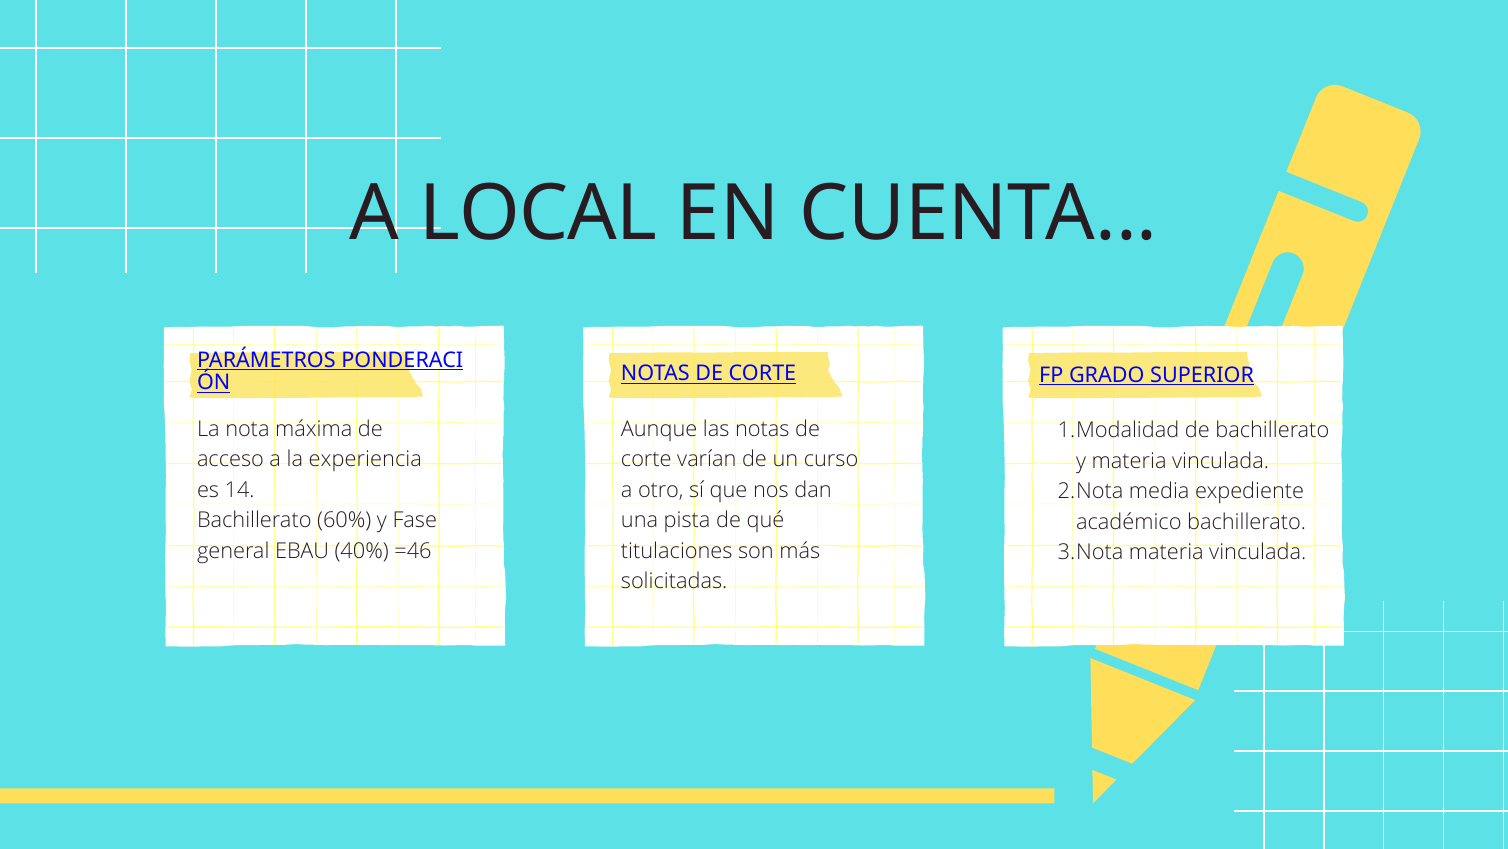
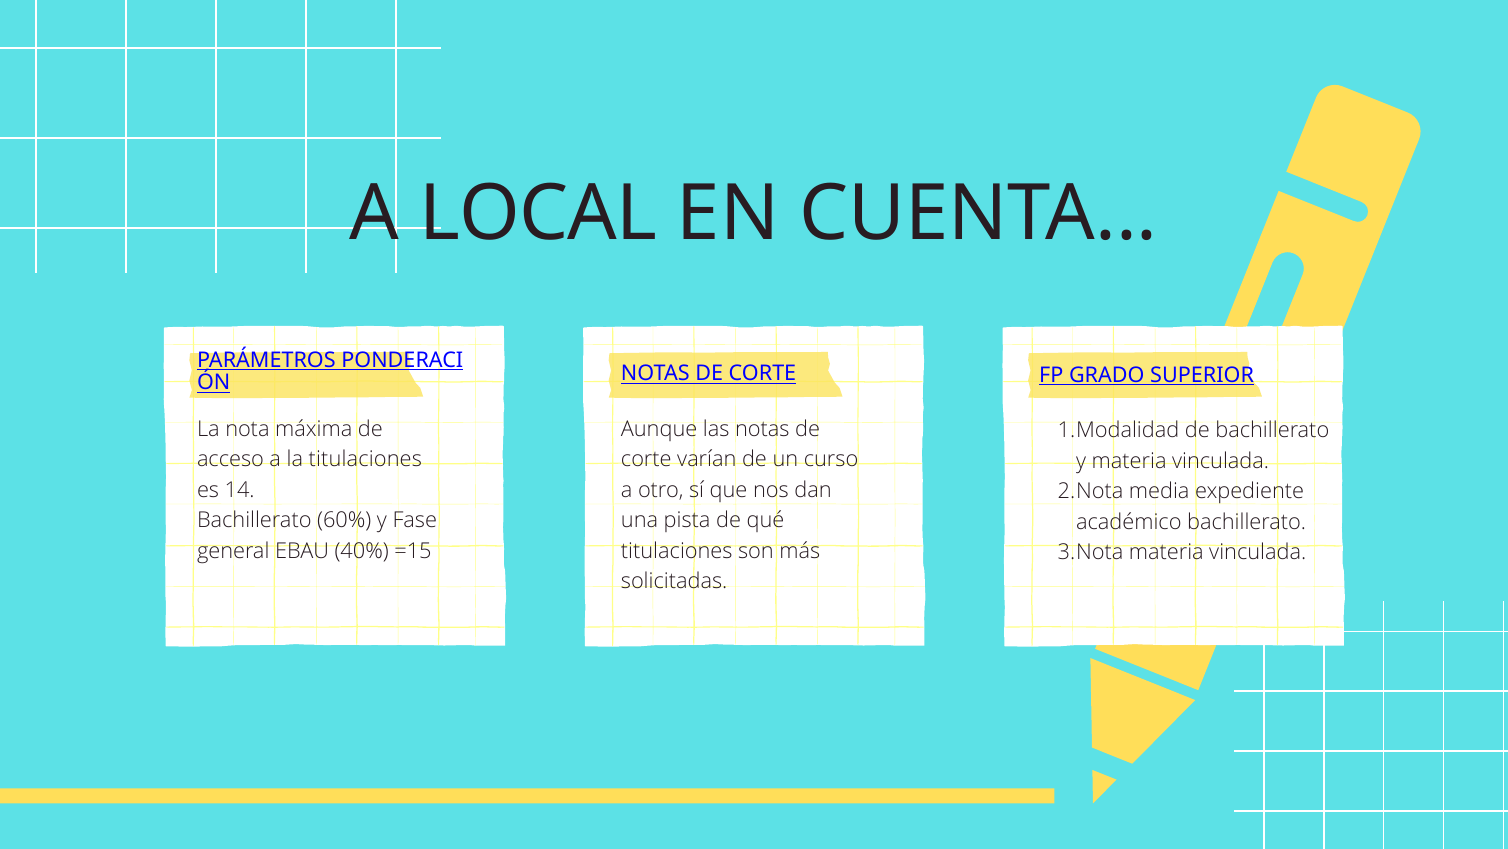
la experiencia: experiencia -> titulaciones
=46: =46 -> =15
